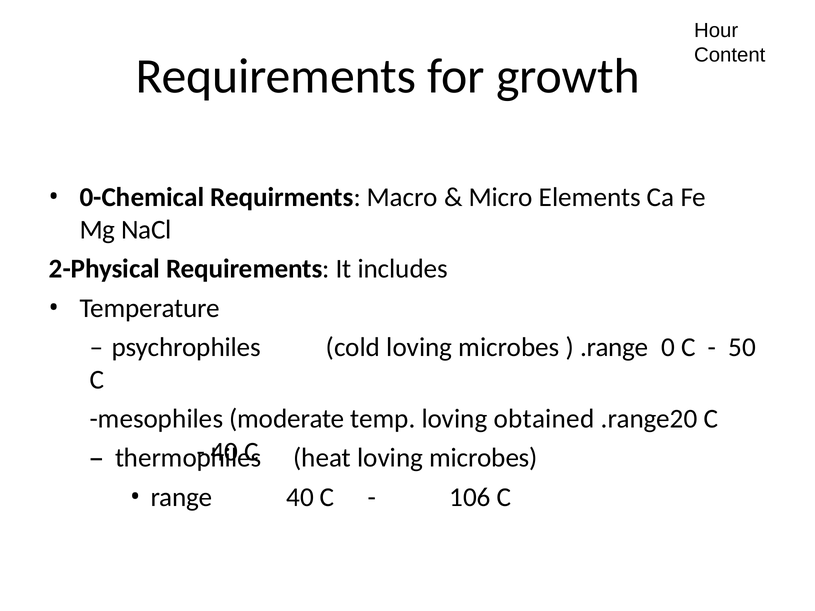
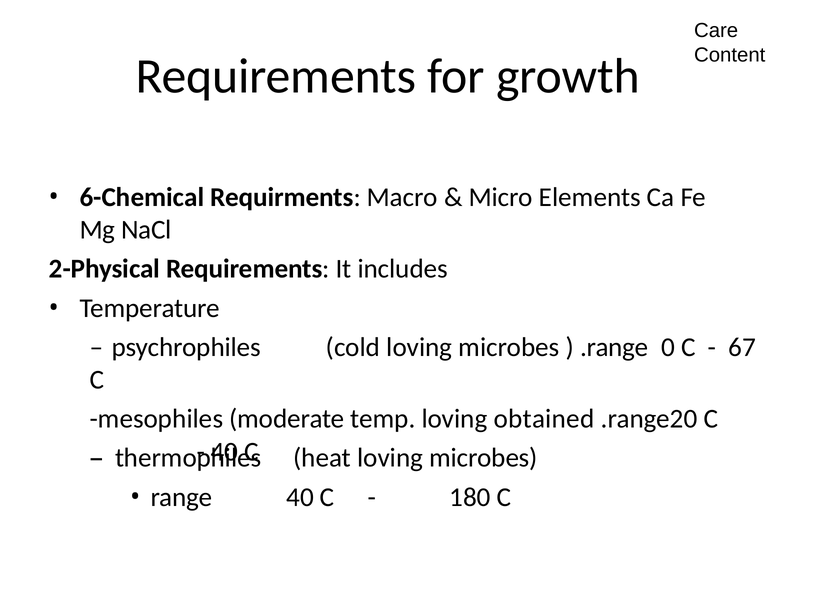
Hour: Hour -> Care
0-Chemical: 0-Chemical -> 6-Chemical
50: 50 -> 67
106: 106 -> 180
